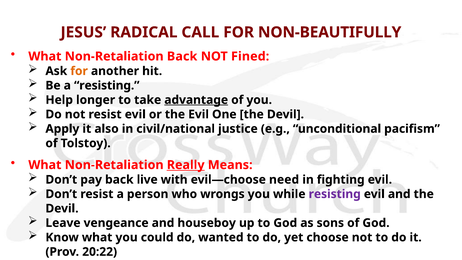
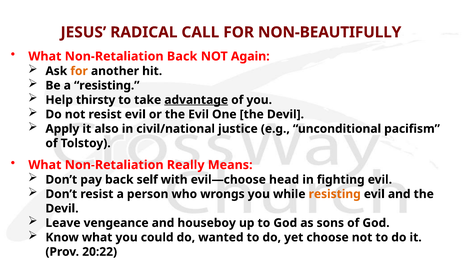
Fined: Fined -> Again
longer: longer -> thirsty
Really underline: present -> none
live: live -> self
need: need -> head
resisting at (335, 194) colour: purple -> orange
